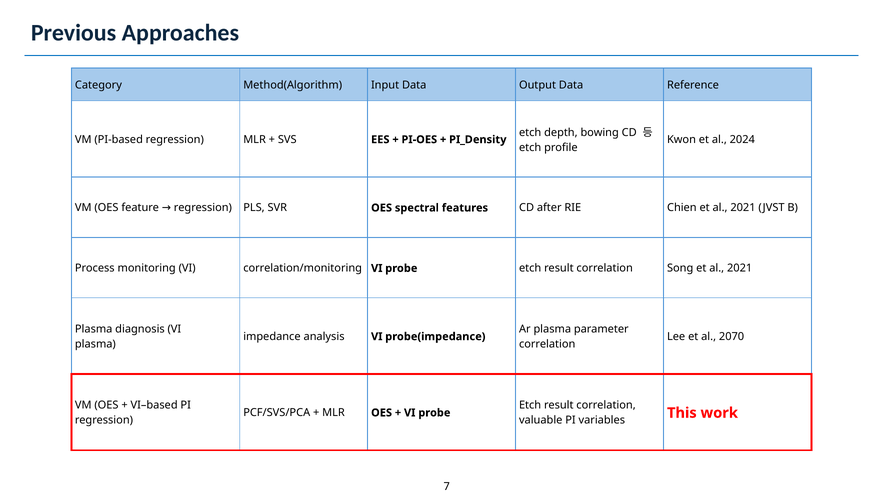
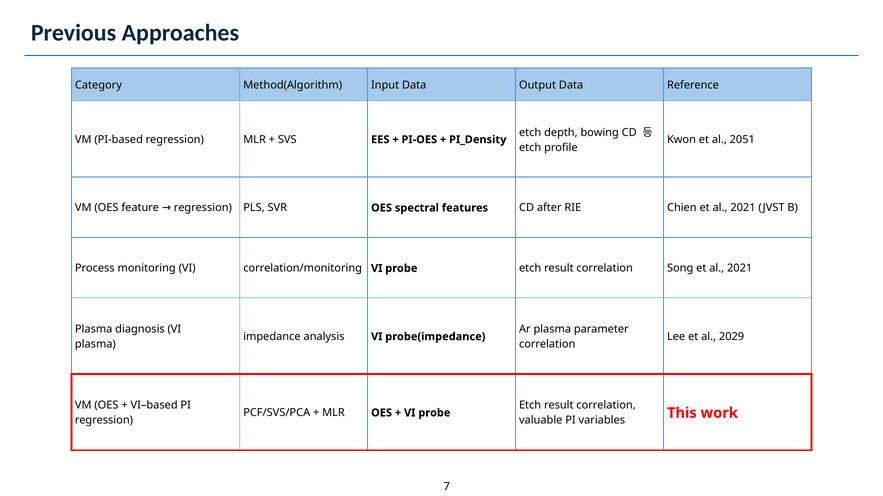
2024: 2024 -> 2051
2070: 2070 -> 2029
